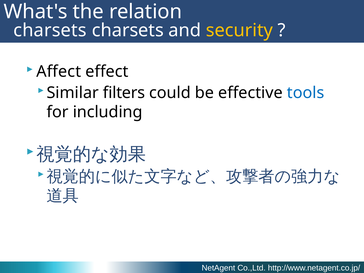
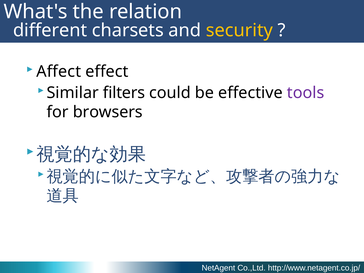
charsets at (50, 30): charsets -> different
tools colour: blue -> purple
including: including -> browsers
